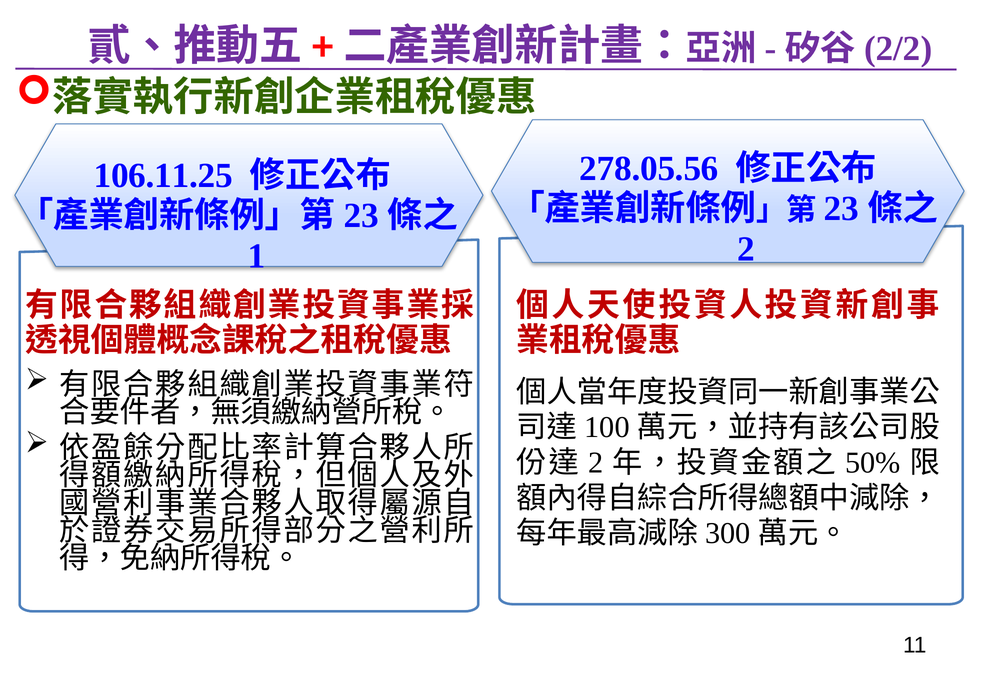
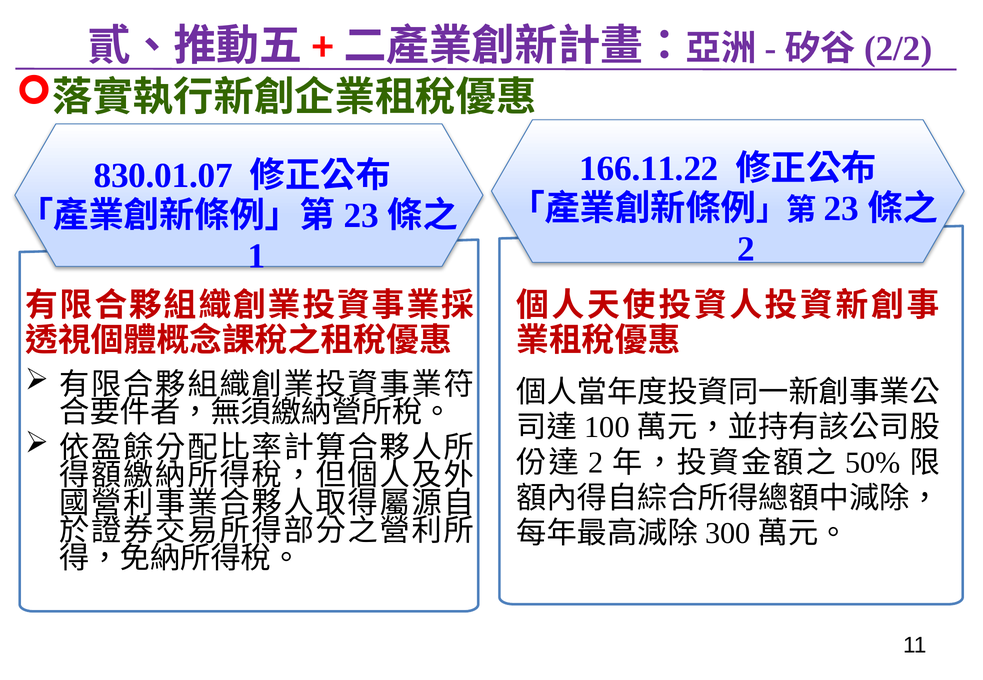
278.05.56: 278.05.56 -> 166.11.22
106.11.25: 106.11.25 -> 830.01.07
